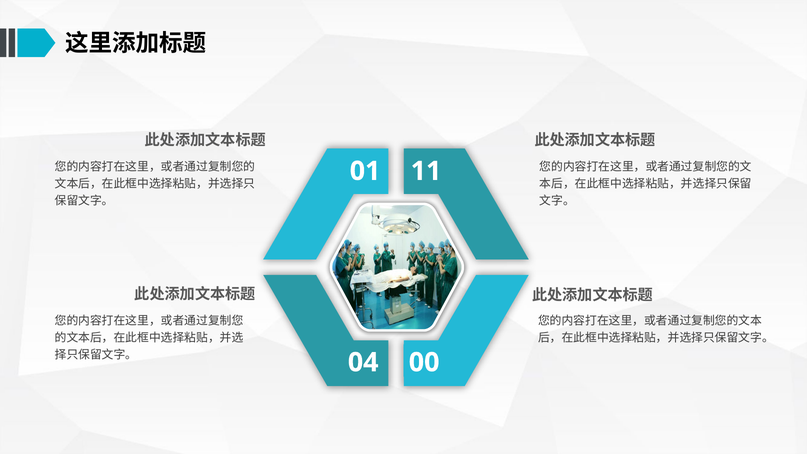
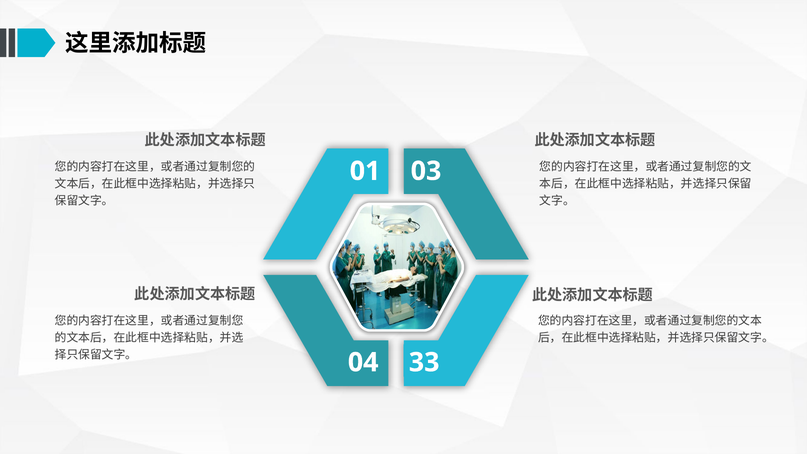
11: 11 -> 03
00: 00 -> 33
